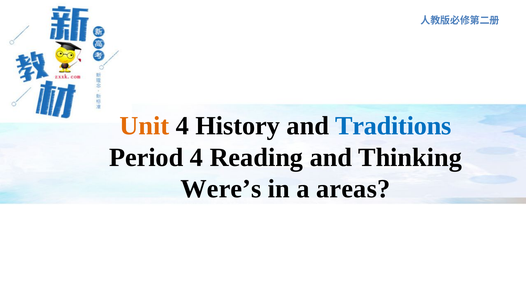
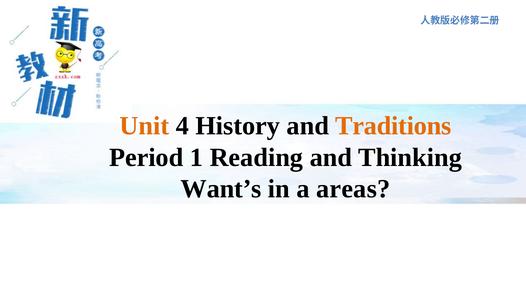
Traditions colour: blue -> orange
Period 4: 4 -> 1
Were’s: Were’s -> Want’s
